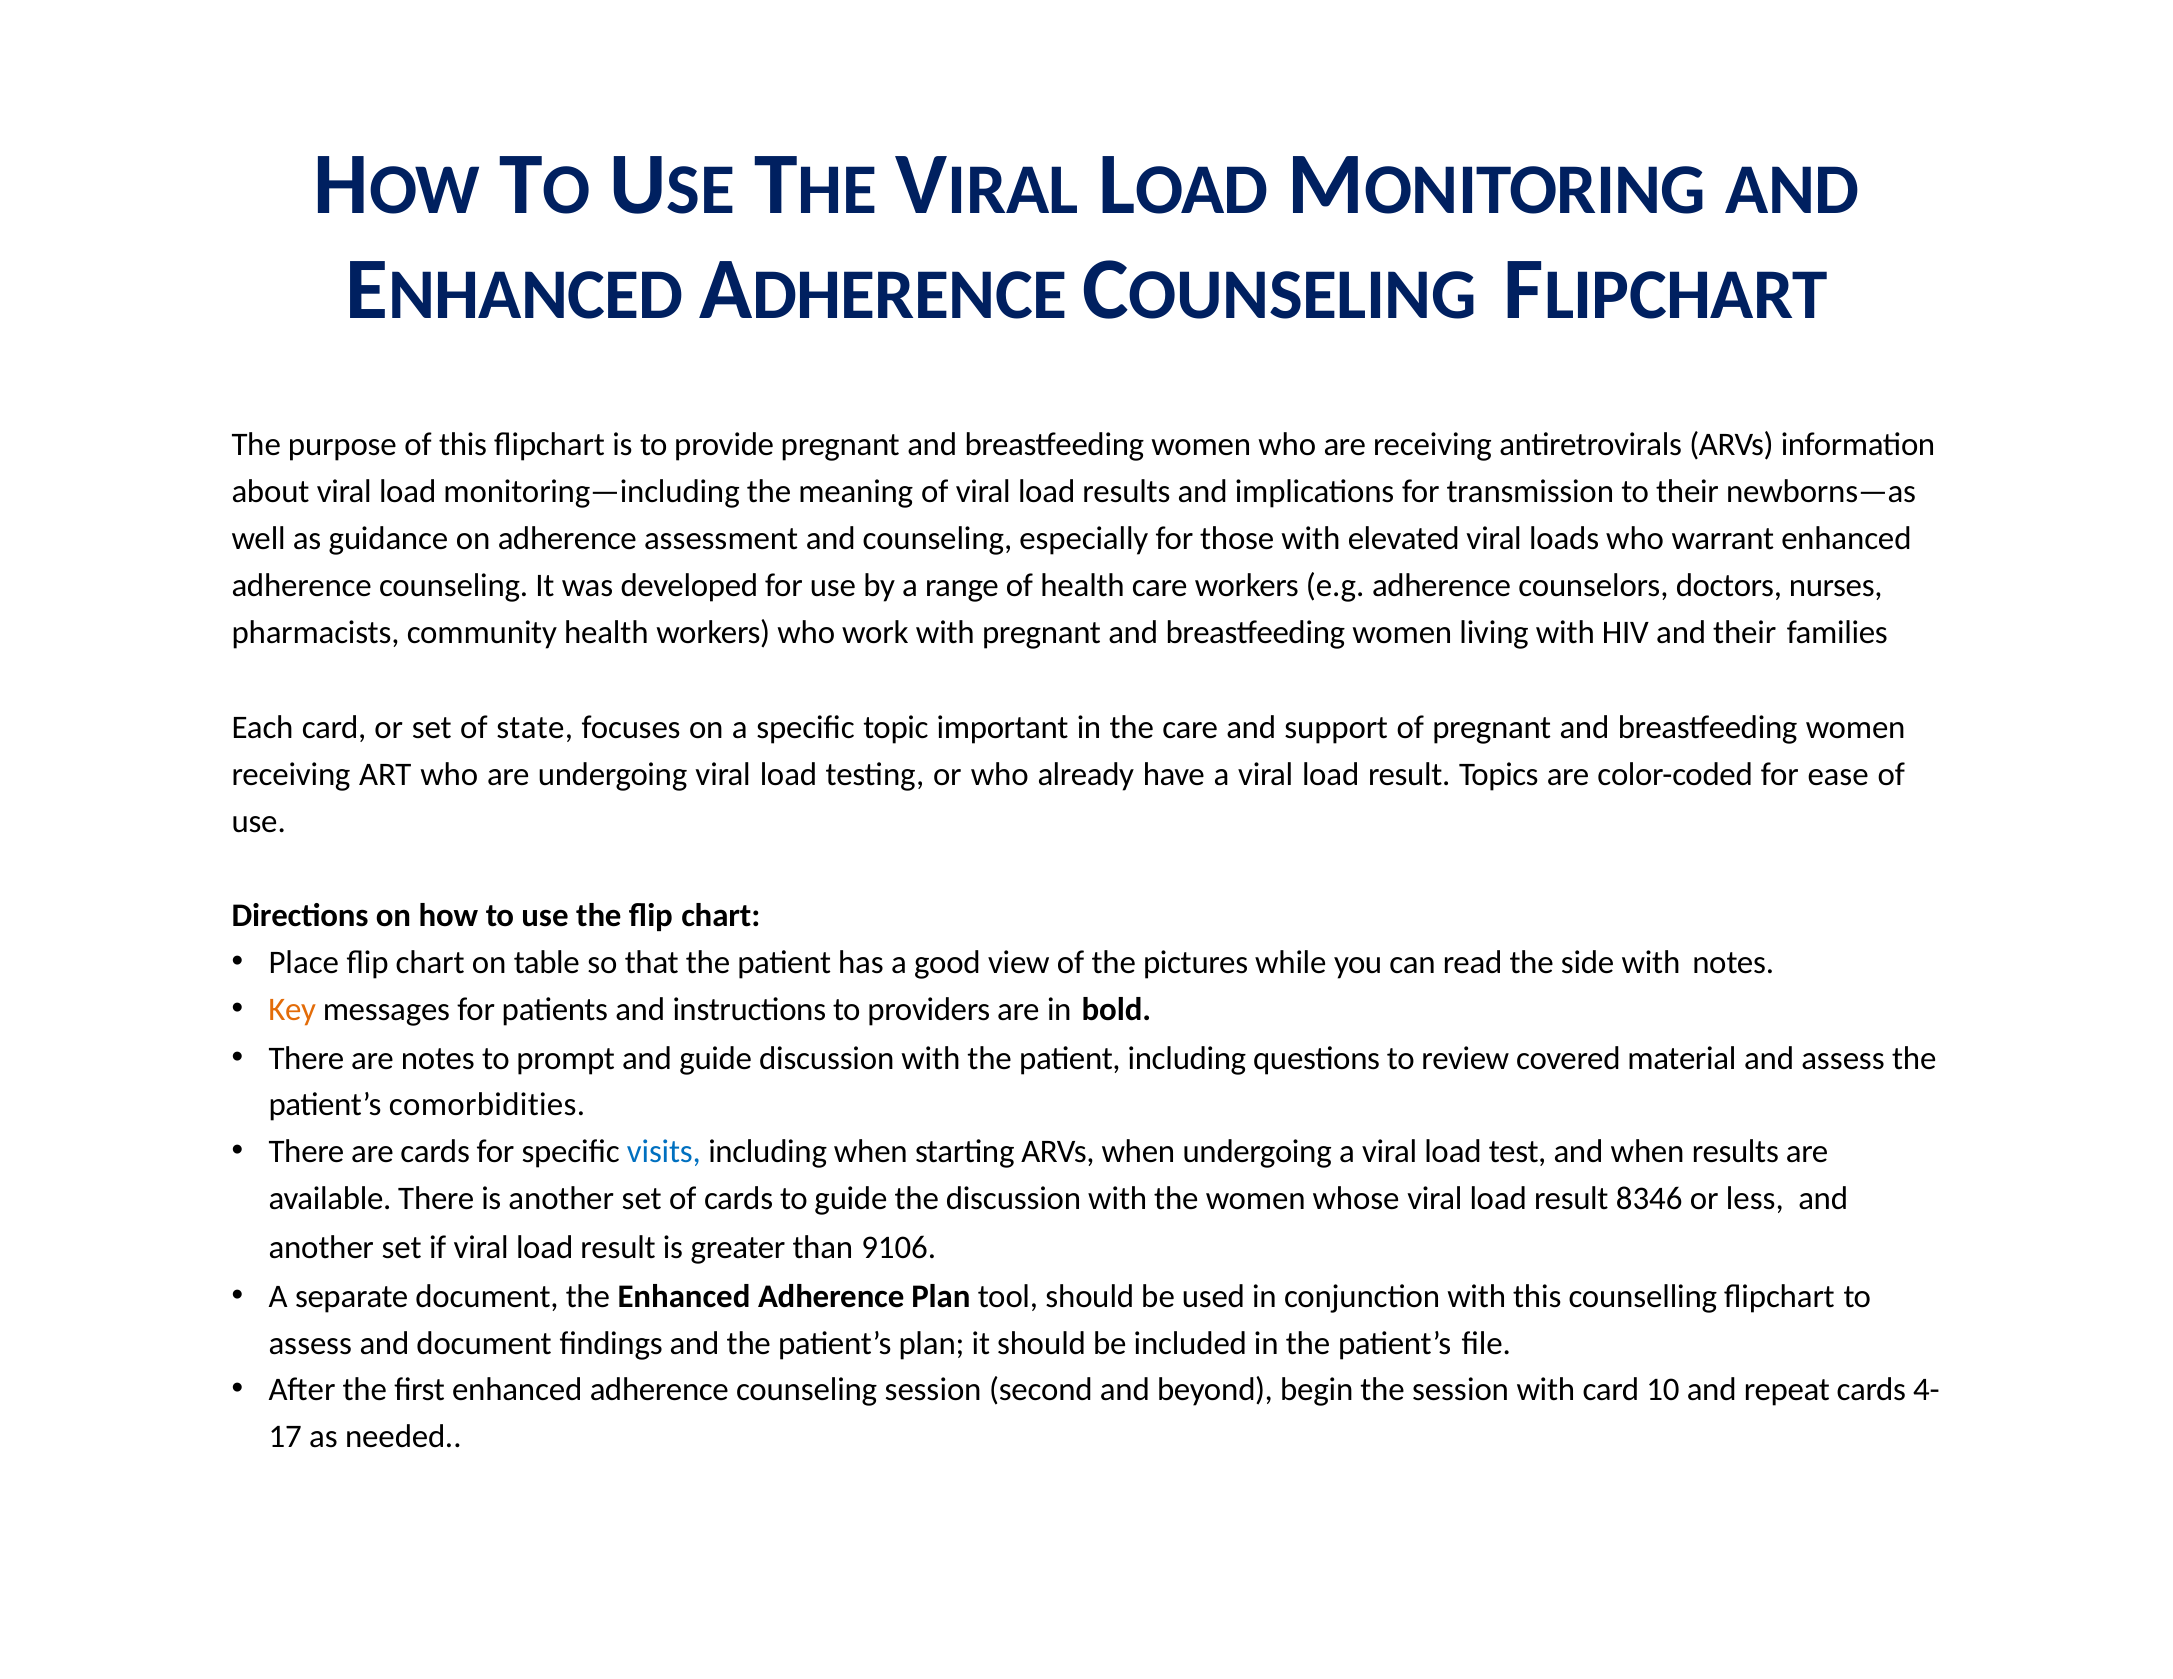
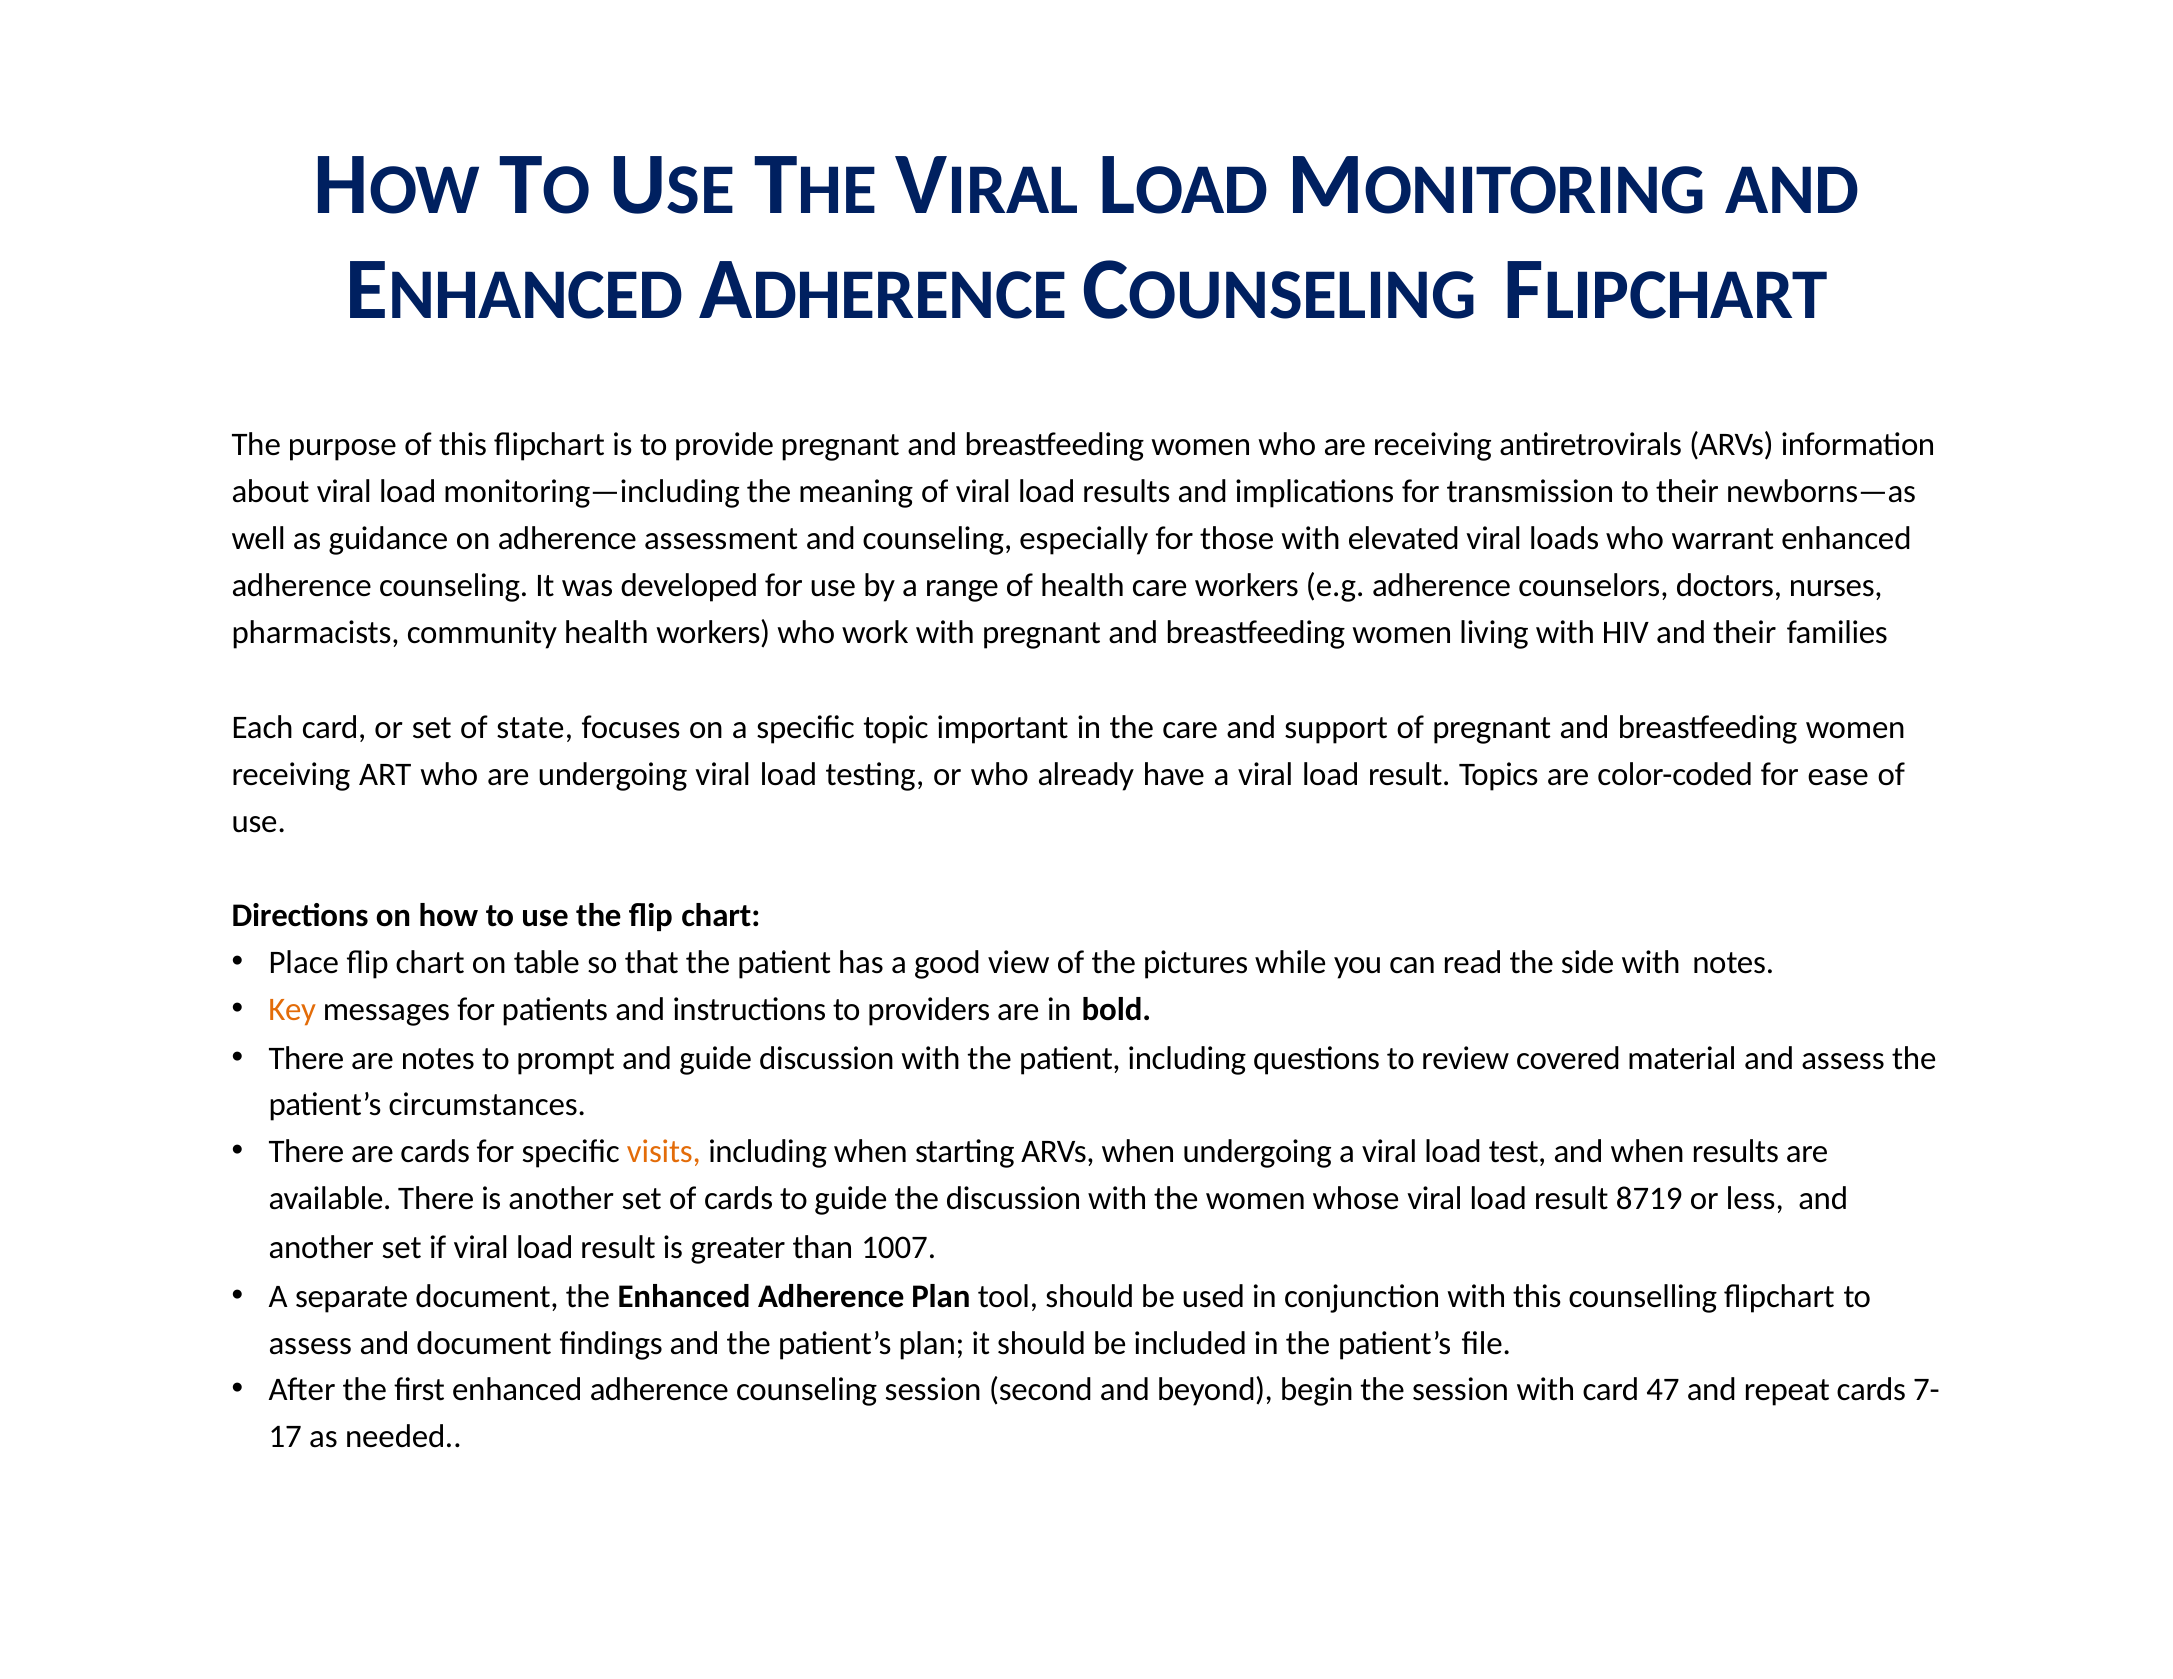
comorbidities: comorbidities -> circumstances
visits colour: blue -> orange
8346: 8346 -> 8719
9106: 9106 -> 1007
10: 10 -> 47
4-: 4- -> 7-
